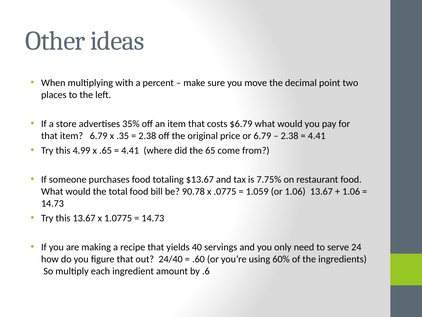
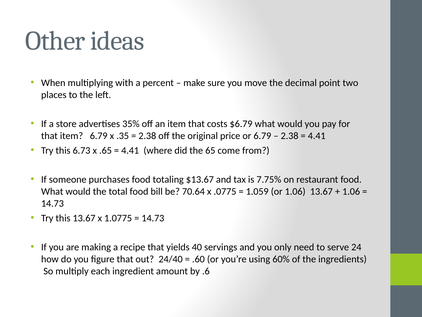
4.99: 4.99 -> 6.73
90.78: 90.78 -> 70.64
